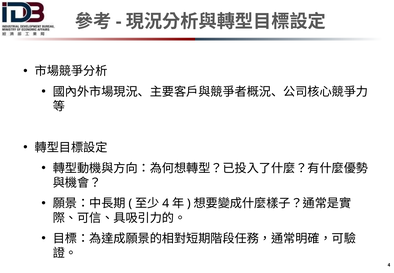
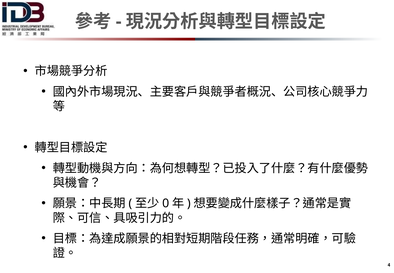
4 at (166, 203): 4 -> 0
